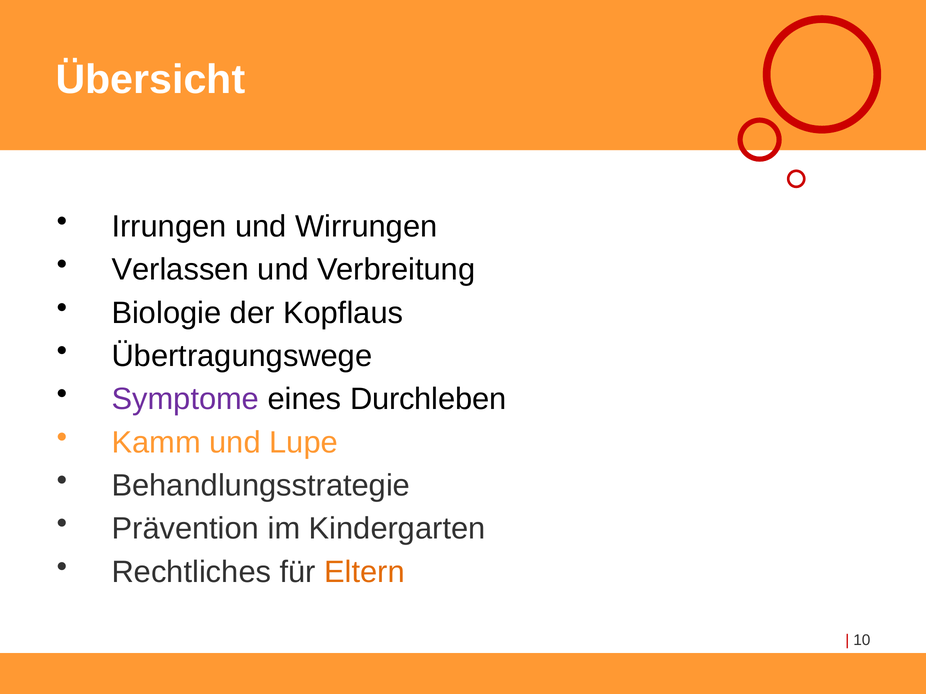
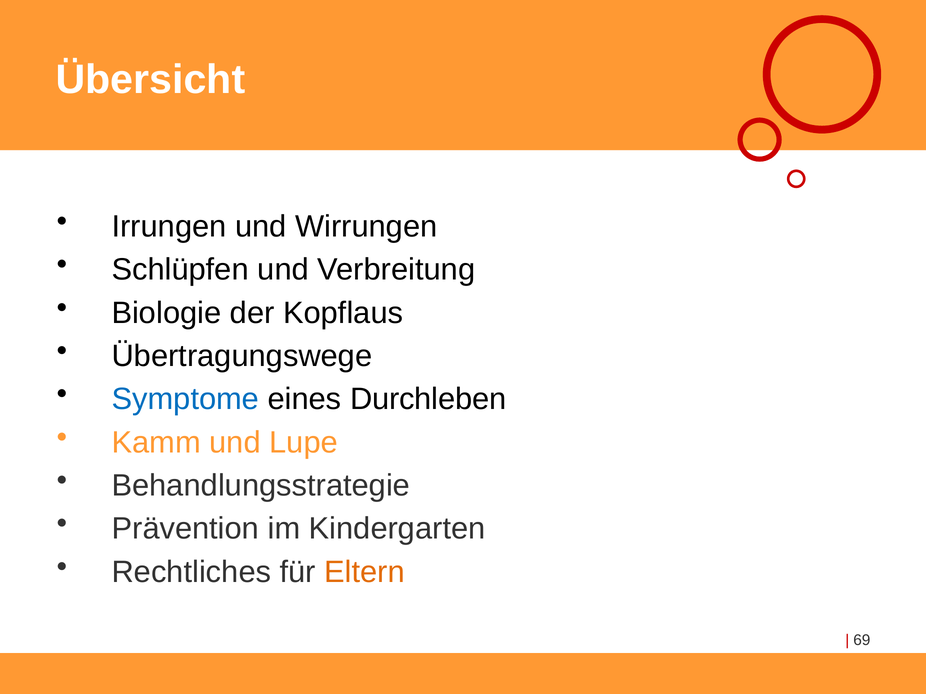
Verlassen: Verlassen -> Schlüpfen
Symptome colour: purple -> blue
10: 10 -> 69
